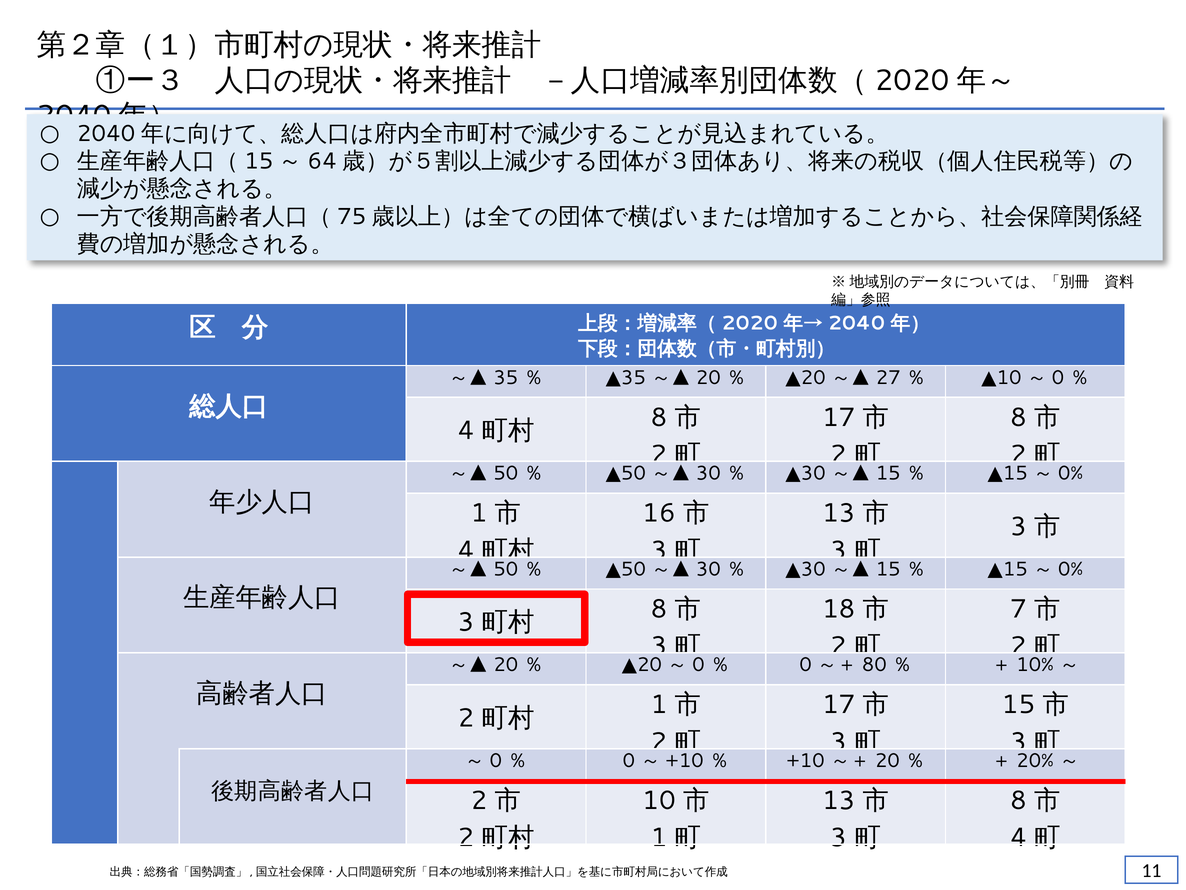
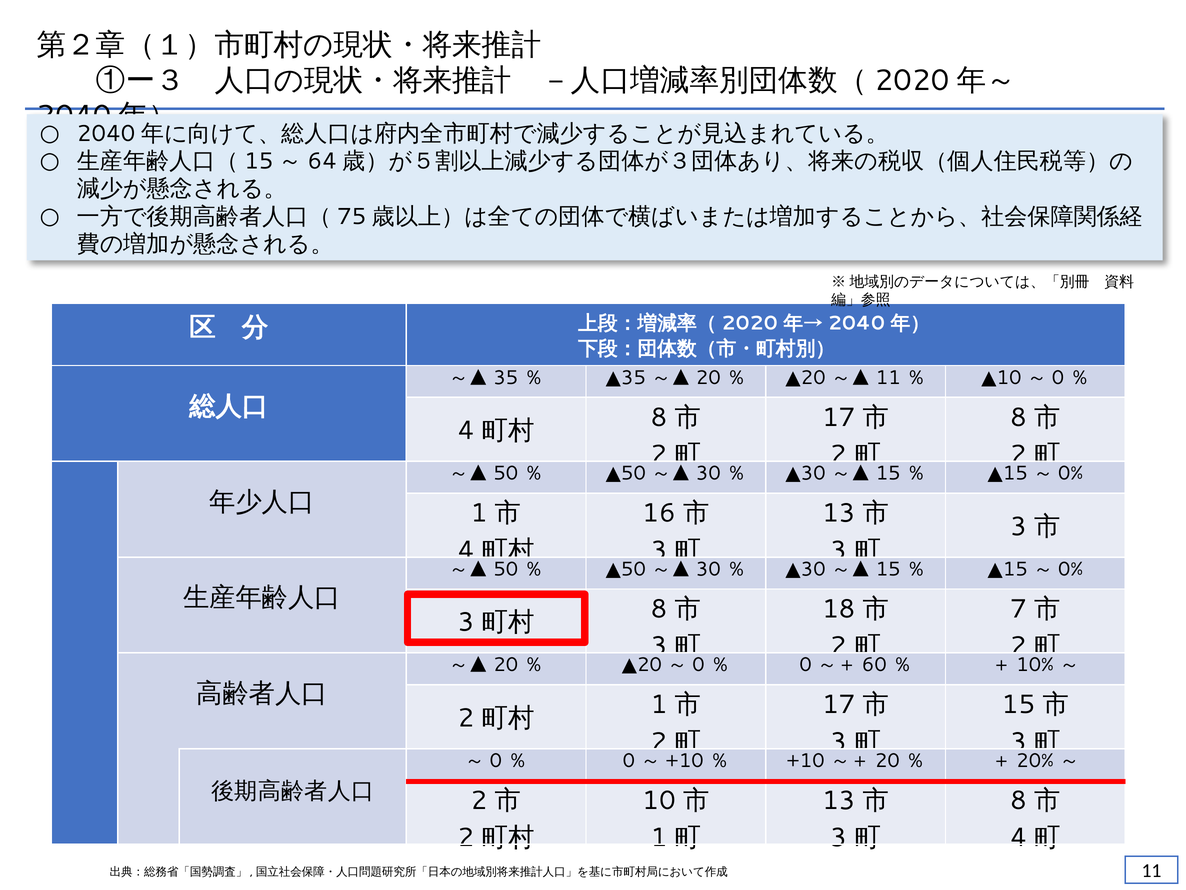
27 at (888, 377): 27 -> 11
80: 80 -> 60
